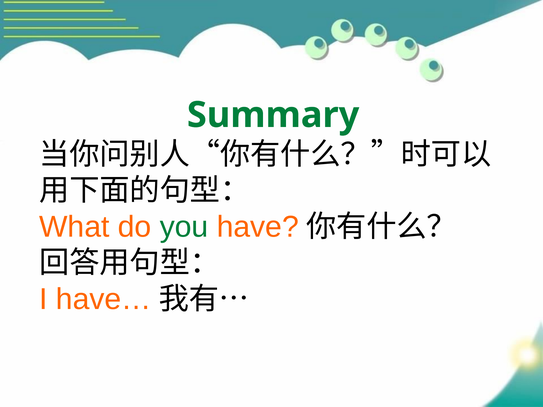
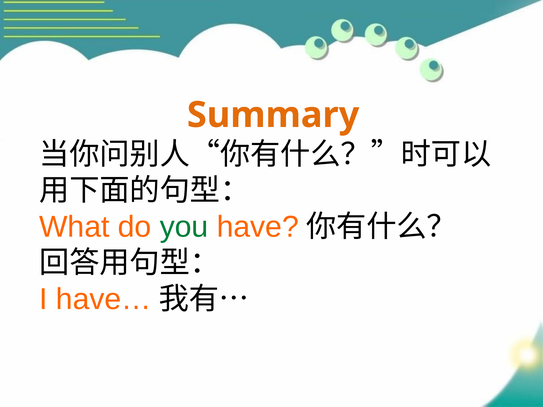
Summary colour: green -> orange
